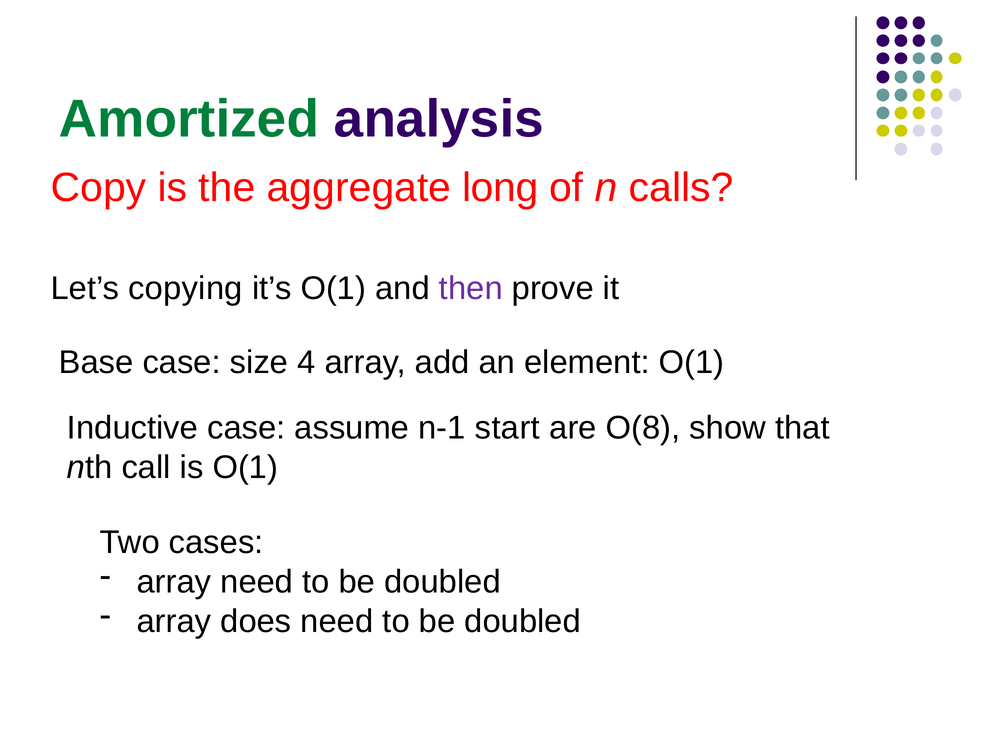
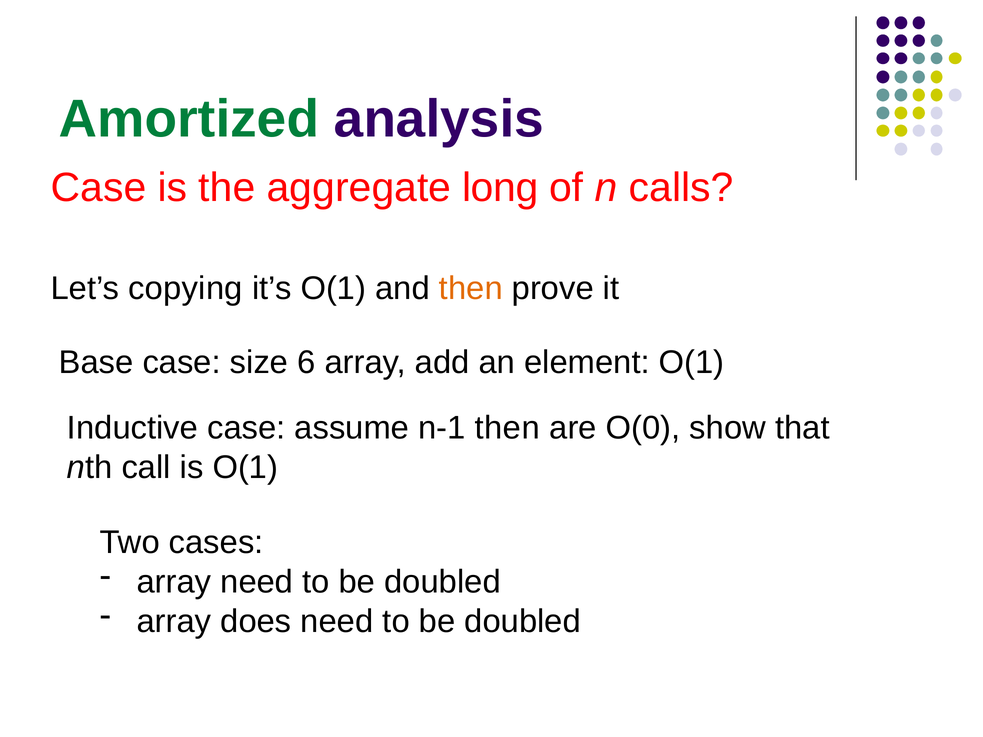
Copy at (99, 188): Copy -> Case
then at (471, 288) colour: purple -> orange
4: 4 -> 6
n-1 start: start -> then
O(8: O(8 -> O(0
